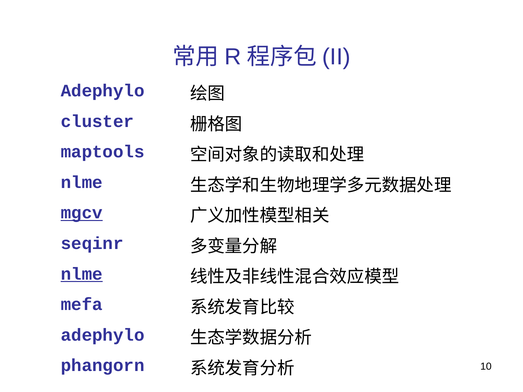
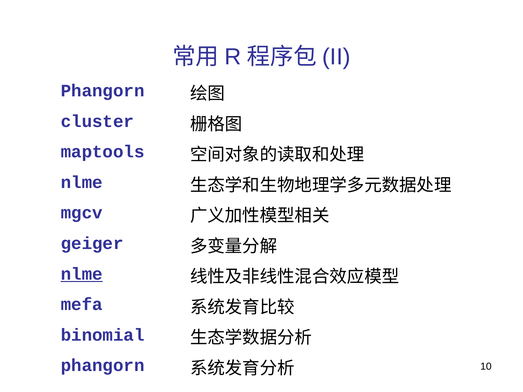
Adephylo at (103, 91): Adephylo -> Phangorn
mgcv underline: present -> none
seqinr: seqinr -> geiger
adephylo at (103, 335): adephylo -> binomial
